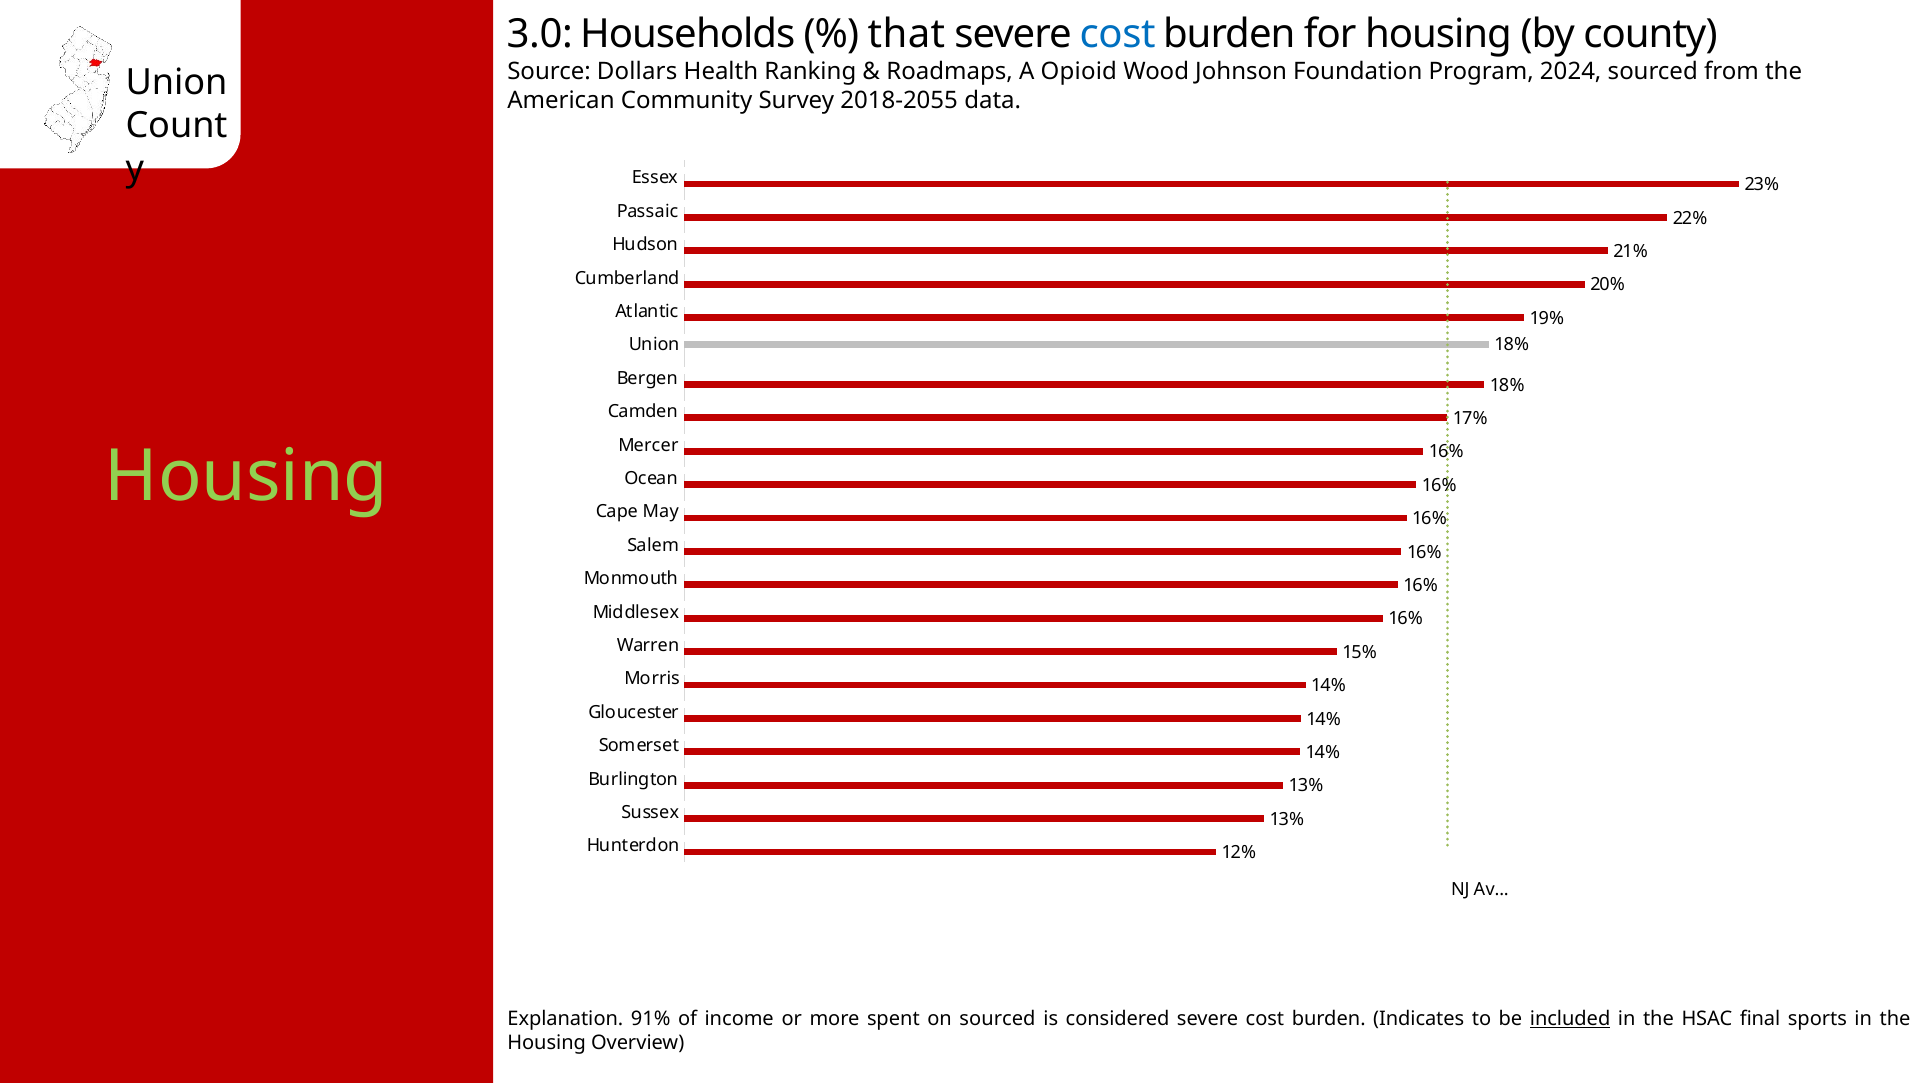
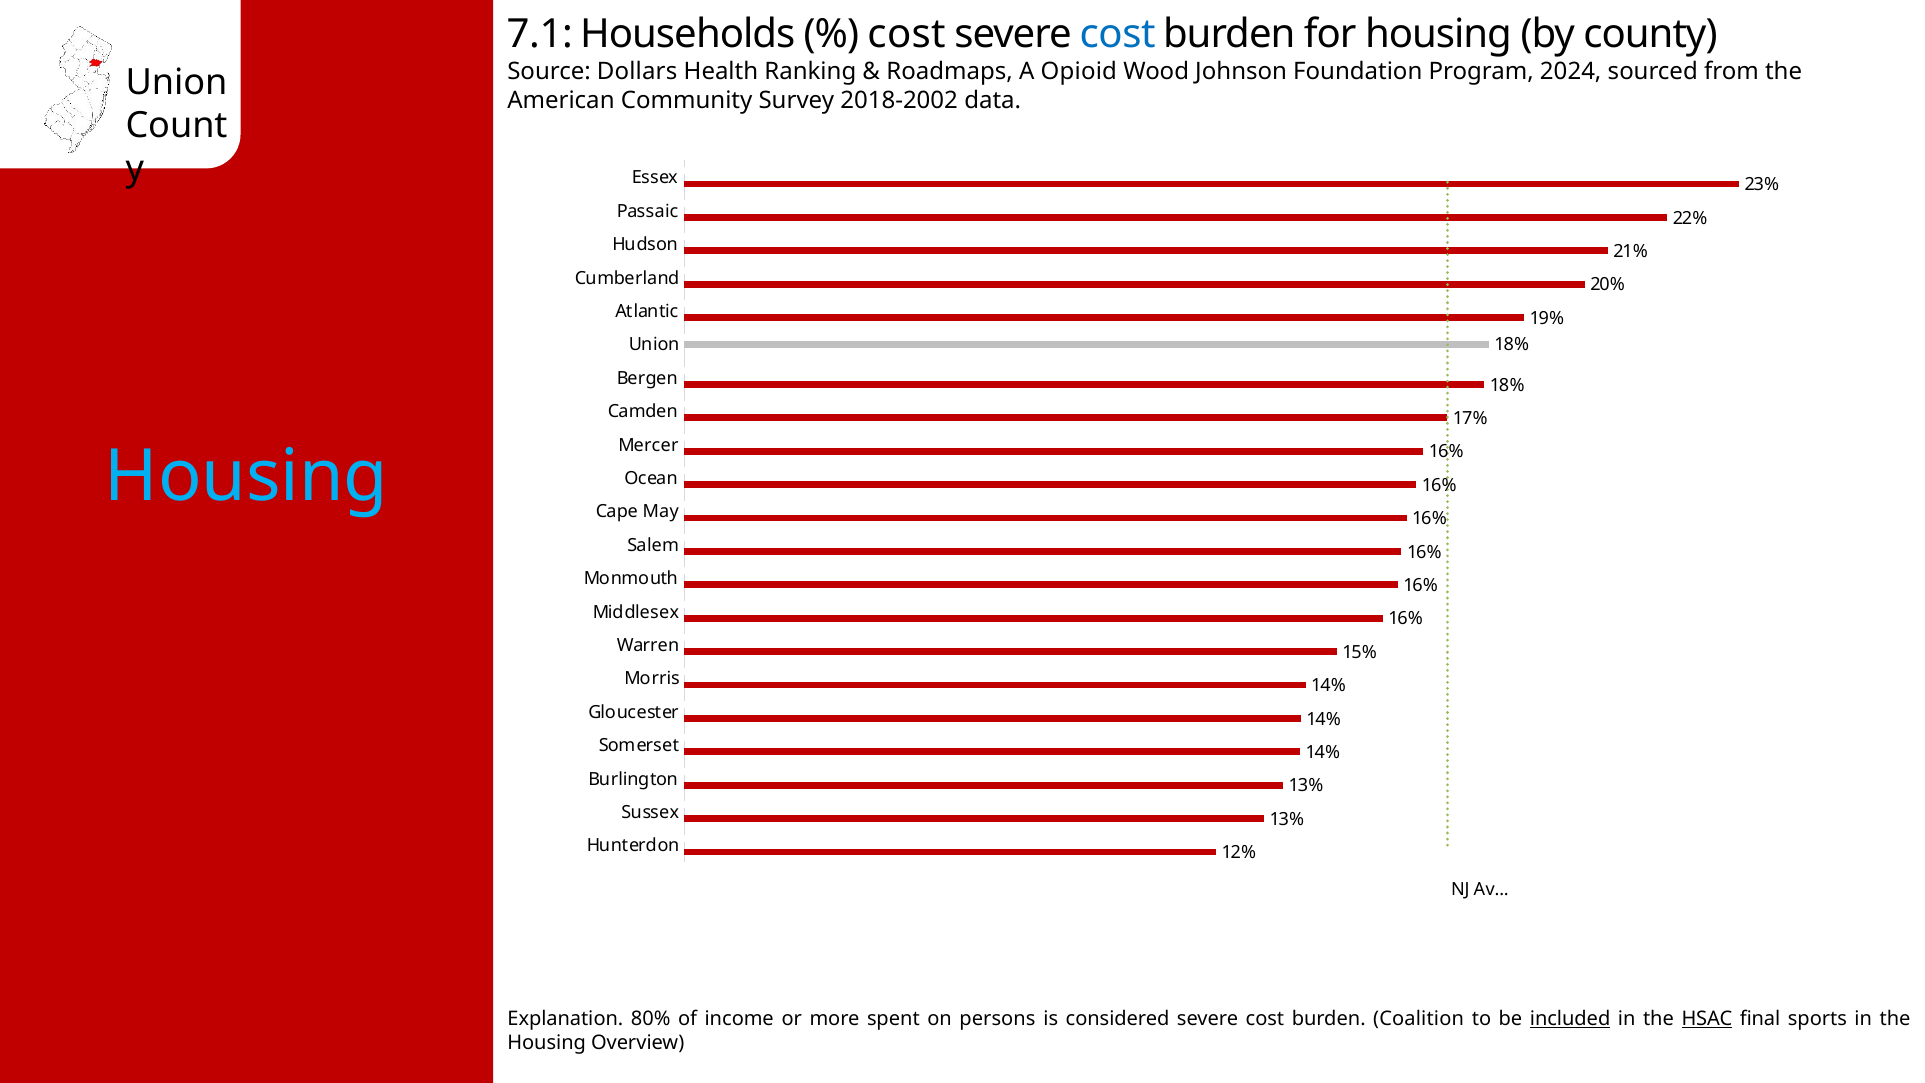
3.0: 3.0 -> 7.1
that at (906, 34): that -> cost
2018-2055: 2018-2055 -> 2018-2002
Housing at (247, 476) colour: light green -> light blue
91%: 91% -> 80%
on sourced: sourced -> persons
Indicates: Indicates -> Coalition
HSAC underline: none -> present
